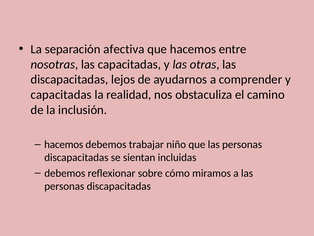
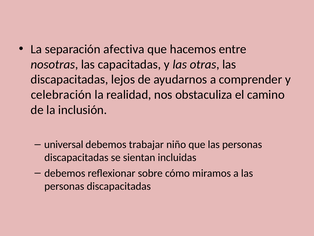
capacitadas at (61, 95): capacitadas -> celebración
hacemos at (64, 144): hacemos -> universal
